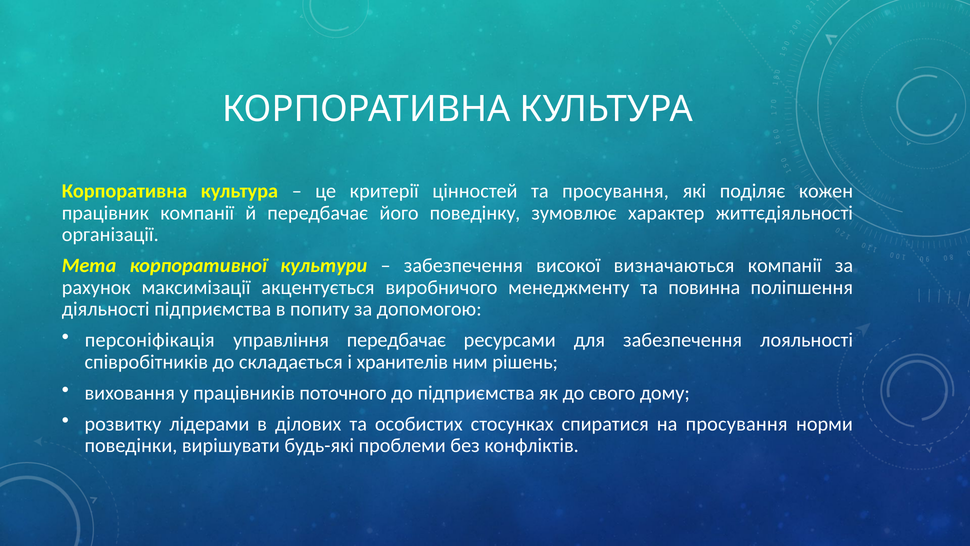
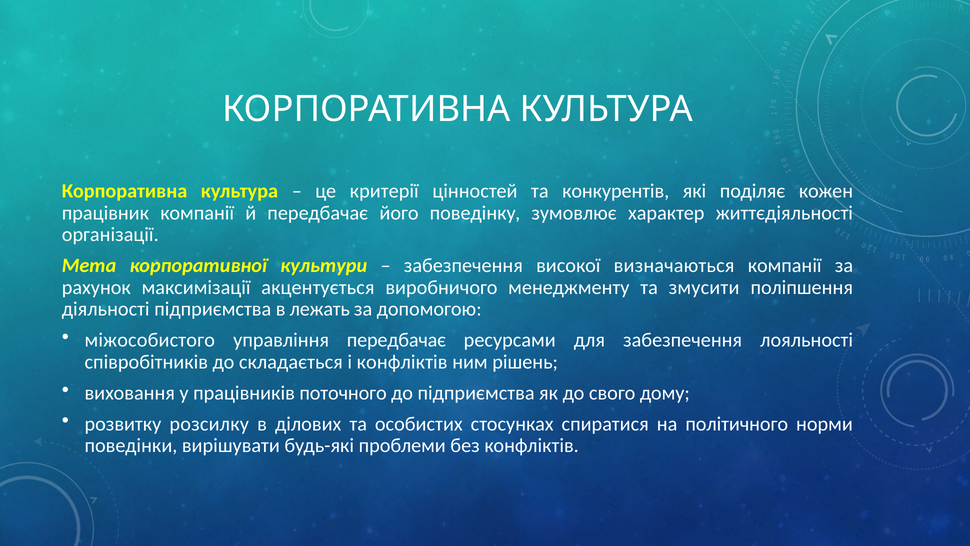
та просування: просування -> конкурентів
повинна: повинна -> змусити
попиту: попиту -> лежать
персоніфікація: персоніфікація -> міжособистого
і хранителів: хранителів -> конфліктів
лідерами: лідерами -> розсилку
на просування: просування -> політичного
